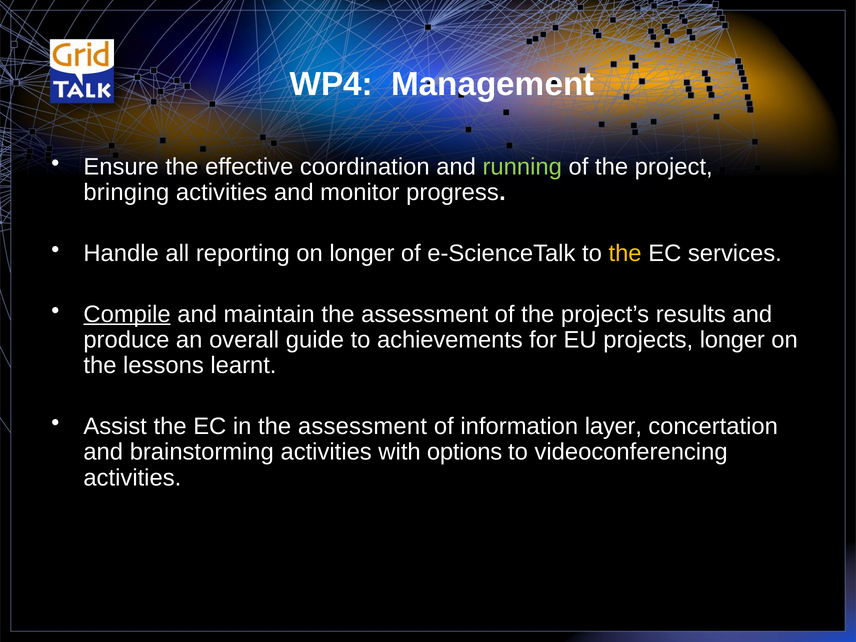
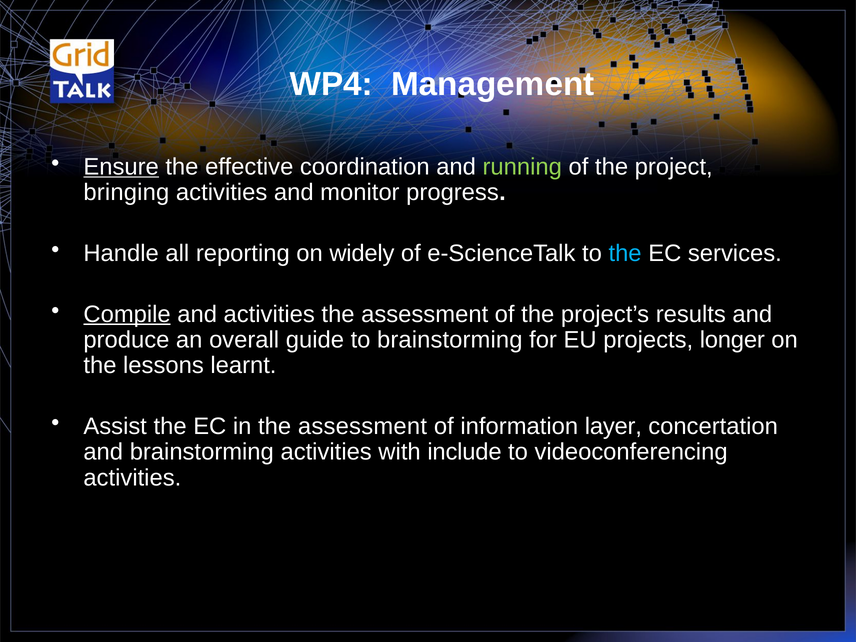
Ensure underline: none -> present
on longer: longer -> widely
the at (625, 253) colour: yellow -> light blue
and maintain: maintain -> activities
to achievements: achievements -> brainstorming
options: options -> include
